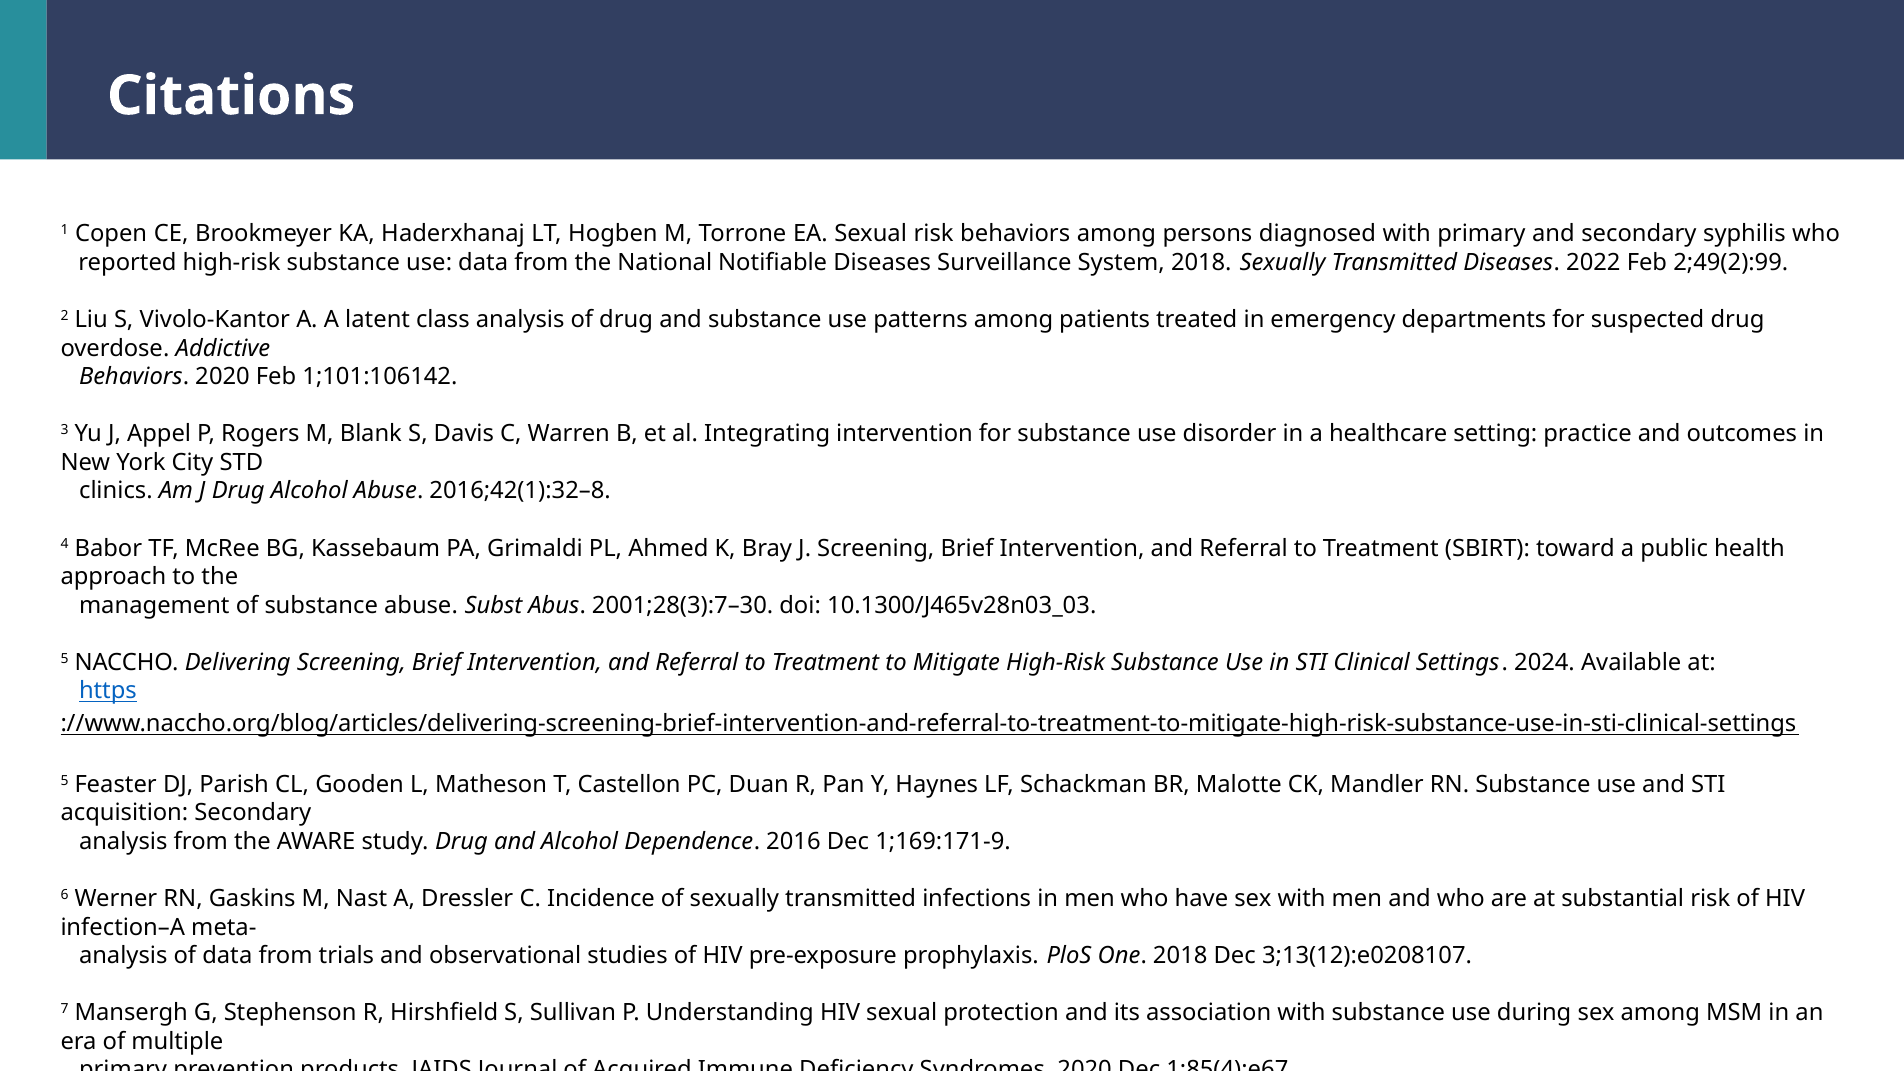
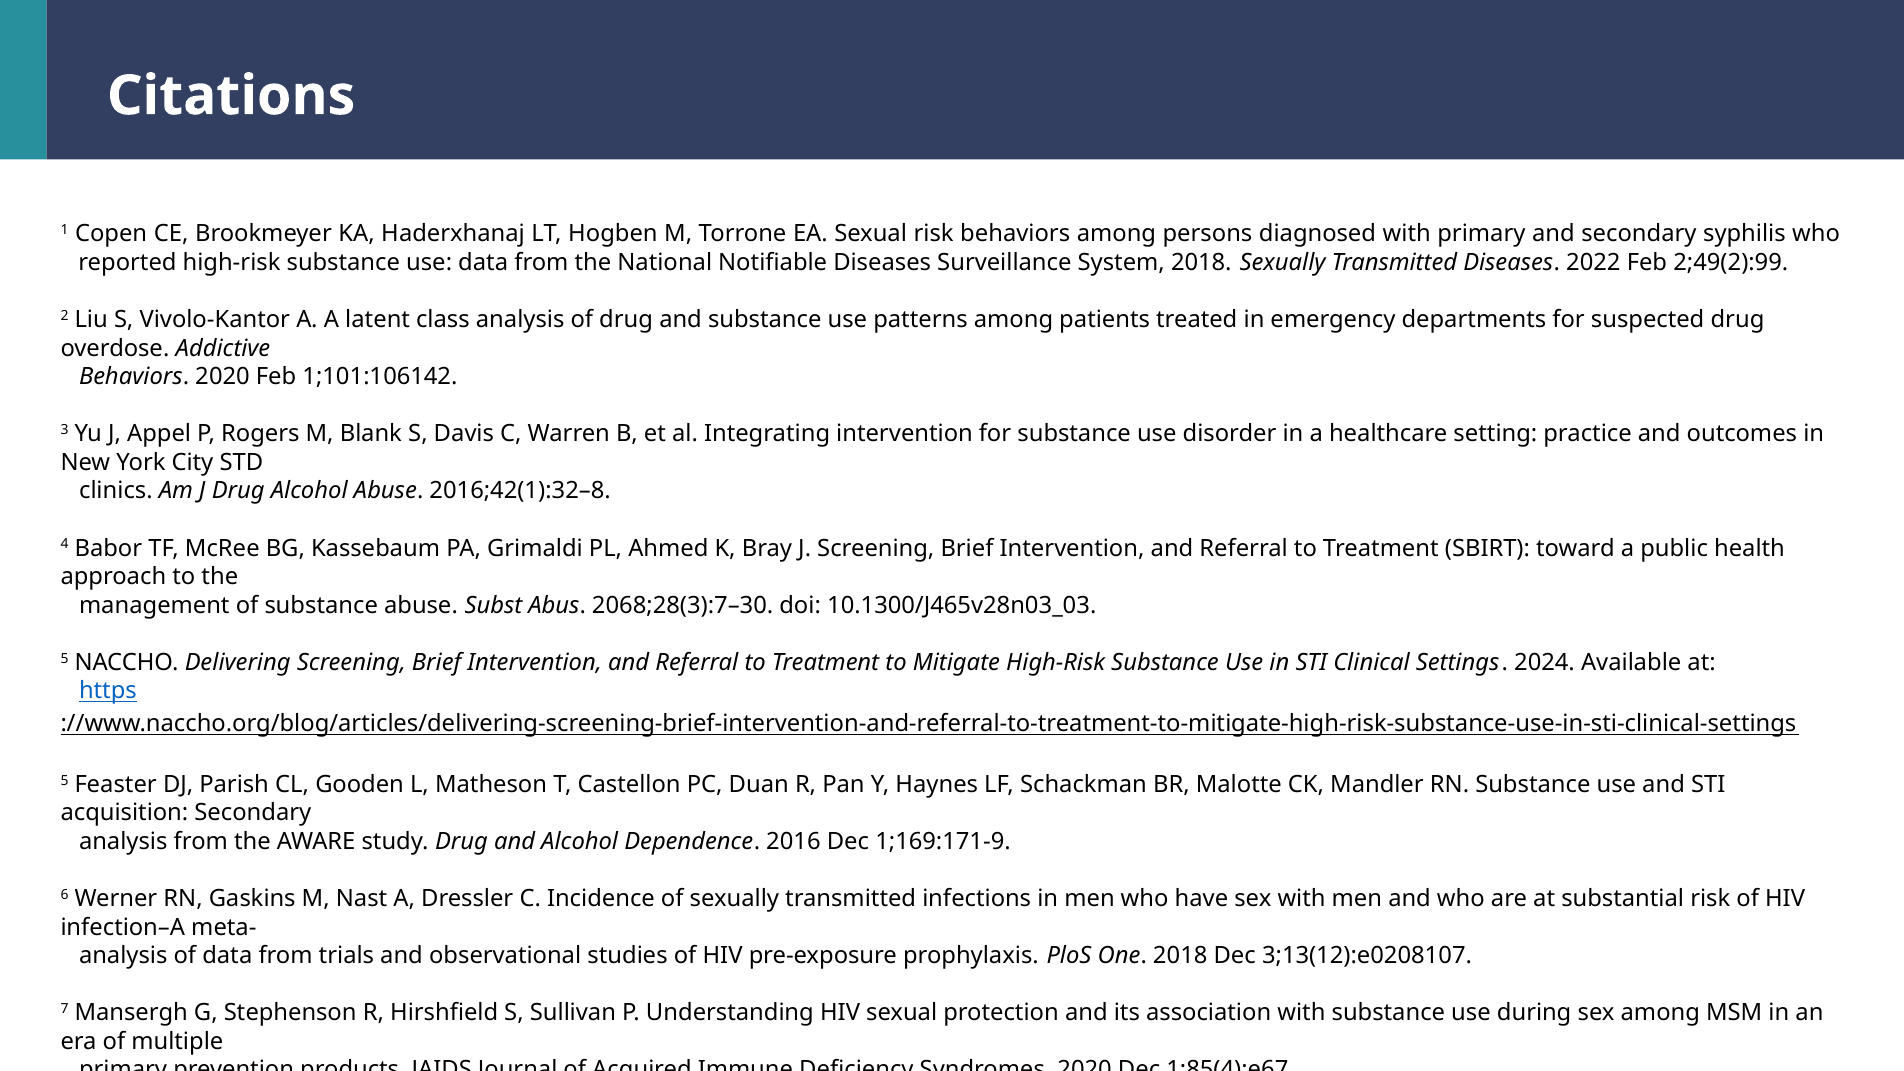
2001;28(3):7–30: 2001;28(3):7–30 -> 2068;28(3):7–30
